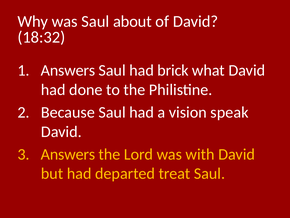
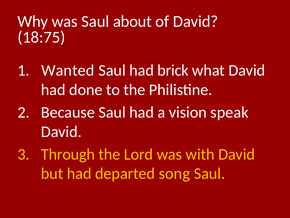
18:32: 18:32 -> 18:75
Answers at (68, 70): Answers -> Wanted
Answers at (68, 154): Answers -> Through
treat: treat -> song
